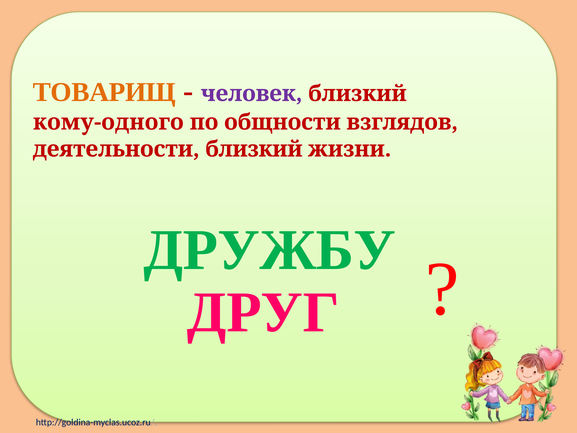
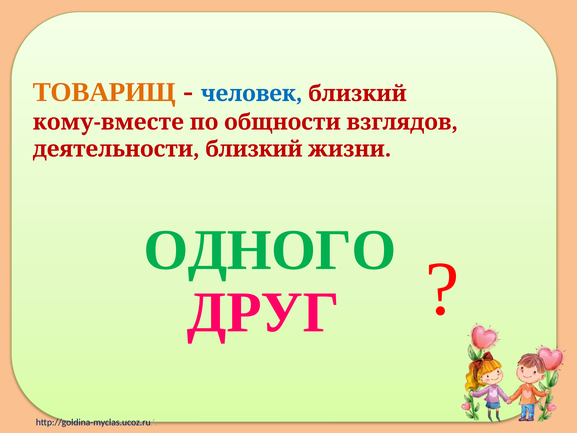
человек colour: purple -> blue
кому-одного: кому-одного -> кому-вместе
ДРУЖБУ: ДРУЖБУ -> ОДНОГО
